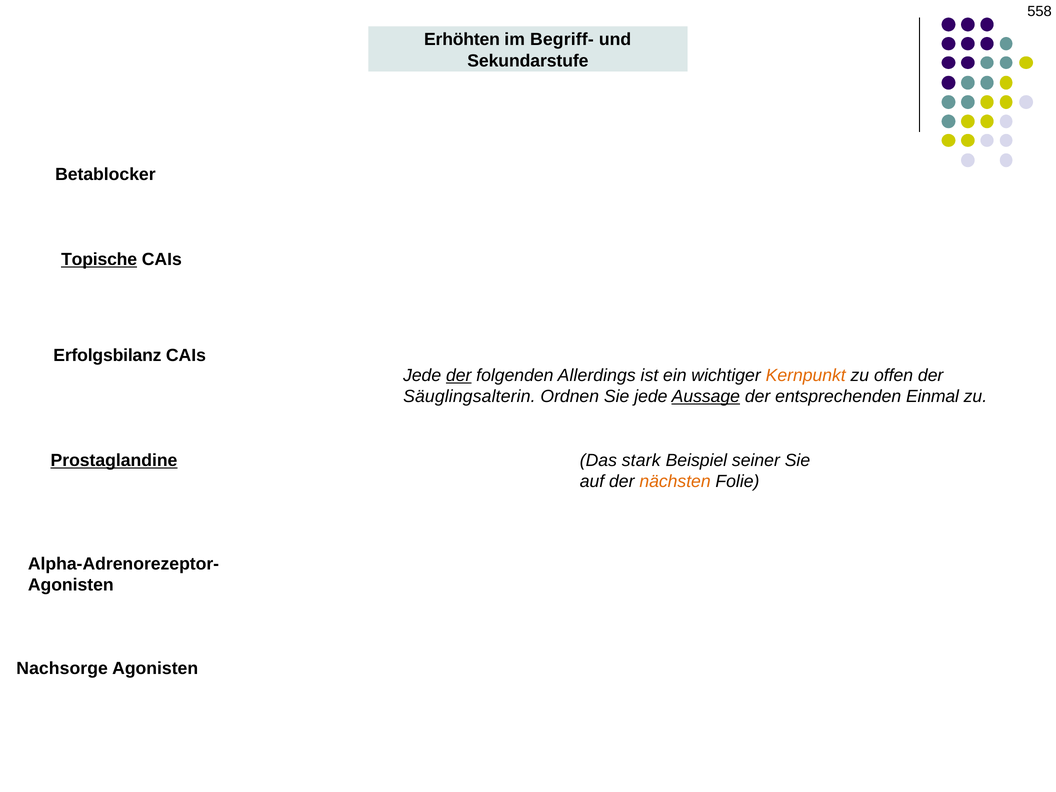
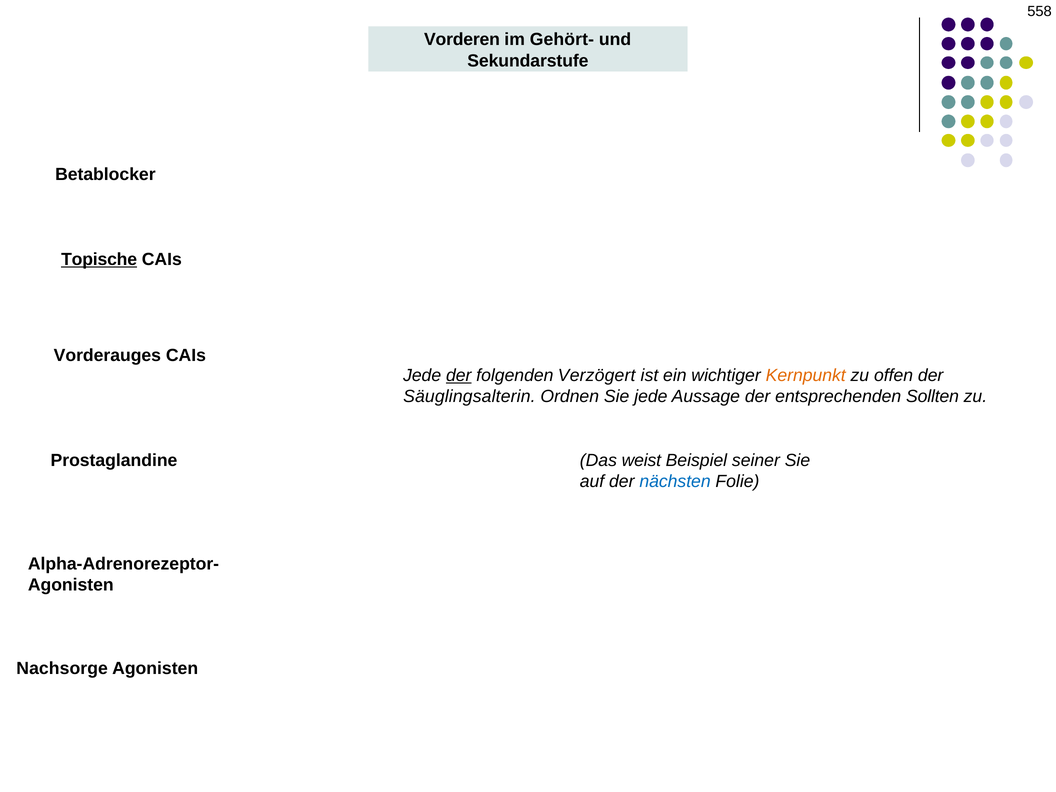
Erhöhten: Erhöhten -> Vorderen
Begriff-: Begriff- -> Gehört-
Erfolgsbilanz: Erfolgsbilanz -> Vorderauges
Allerdings: Allerdings -> Verzögert
Aussage underline: present -> none
Einmal: Einmal -> Sollten
Prostaglandine underline: present -> none
stark: stark -> weist
nächsten colour: orange -> blue
